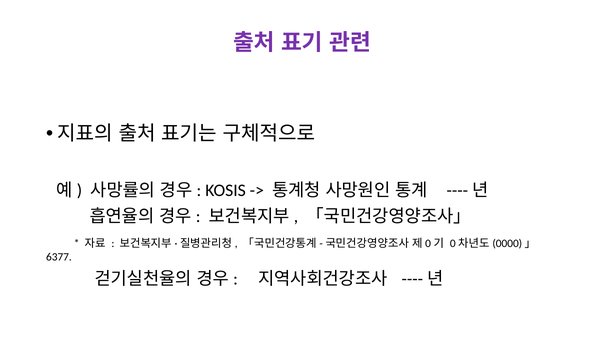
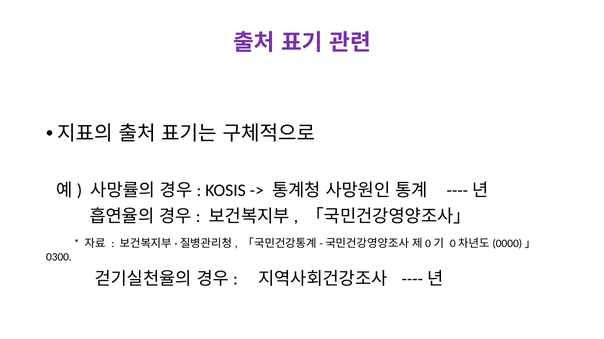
6377: 6377 -> 0300
